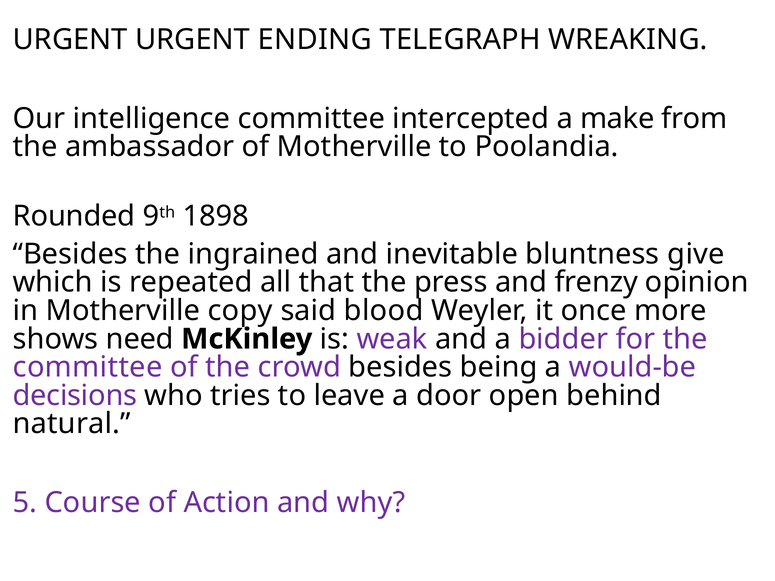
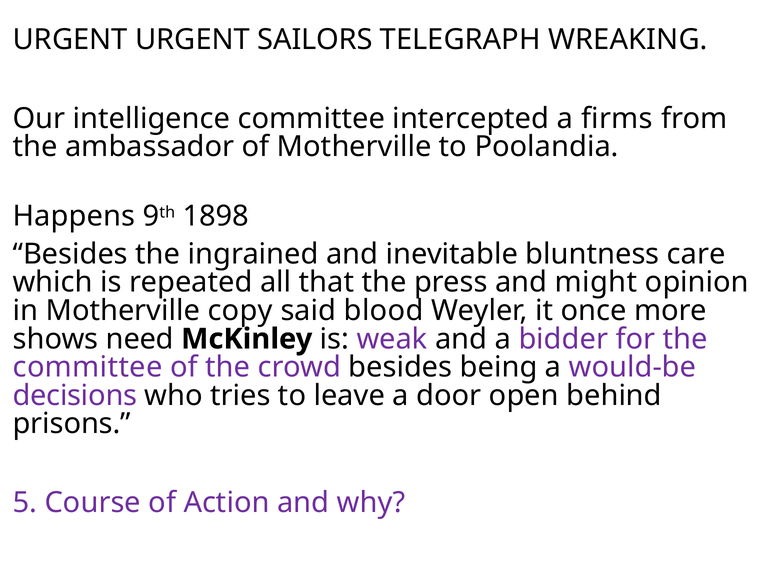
ENDING: ENDING -> SAILORS
make: make -> firms
Rounded: Rounded -> Happens
give: give -> care
frenzy: frenzy -> might
natural: natural -> prisons
